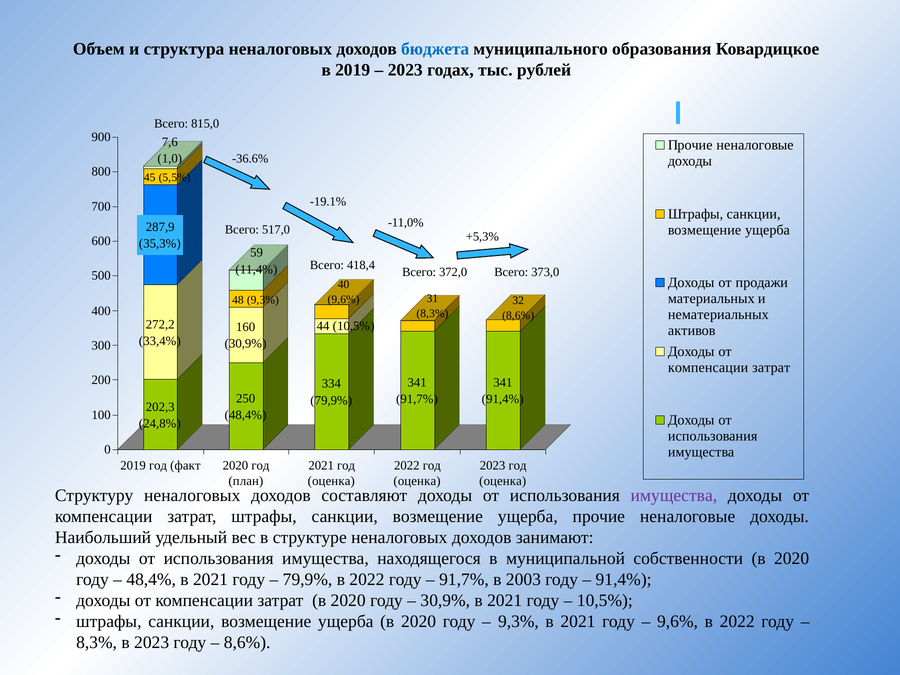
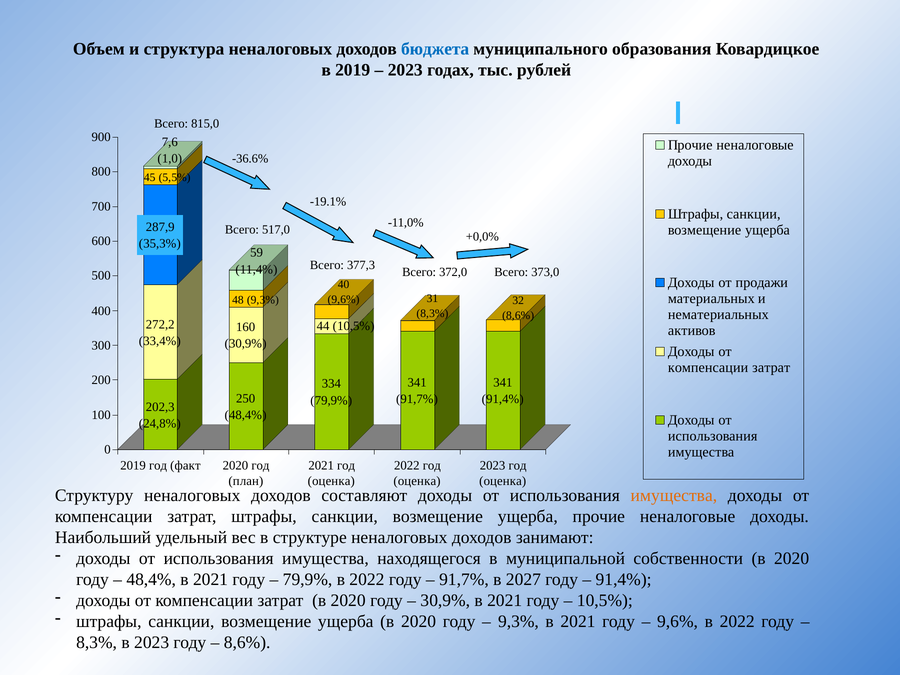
+5,3%: +5,3% -> +0,0%
418,4: 418,4 -> 377,3
имущества at (674, 495) colour: purple -> orange
2003: 2003 -> 2027
